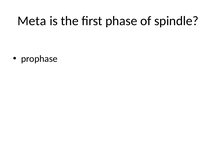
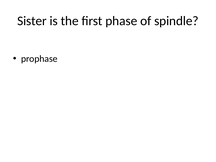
Meta: Meta -> Sister
